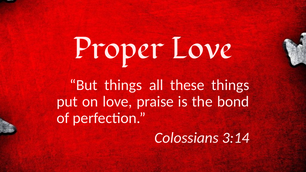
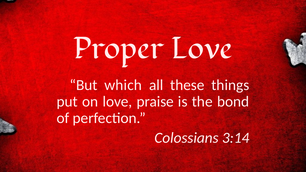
But things: things -> which
